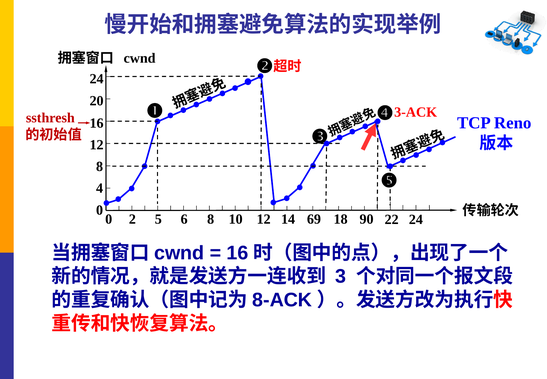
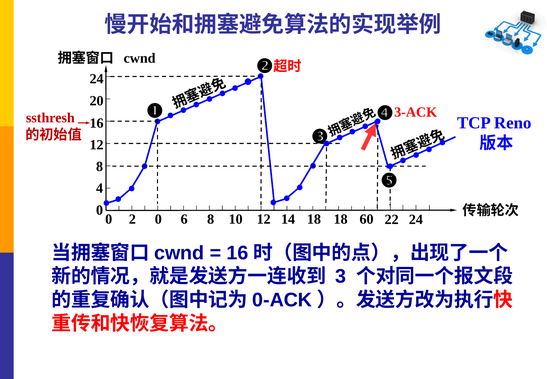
2 5: 5 -> 0
14 69: 69 -> 18
90: 90 -> 60
8-ACK: 8-ACK -> 0-ACK
